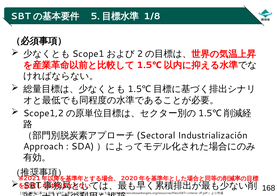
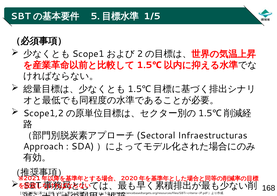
1/8: 1/8 -> 1/5
Industrialización: Industrialización -> Infraestructuras
